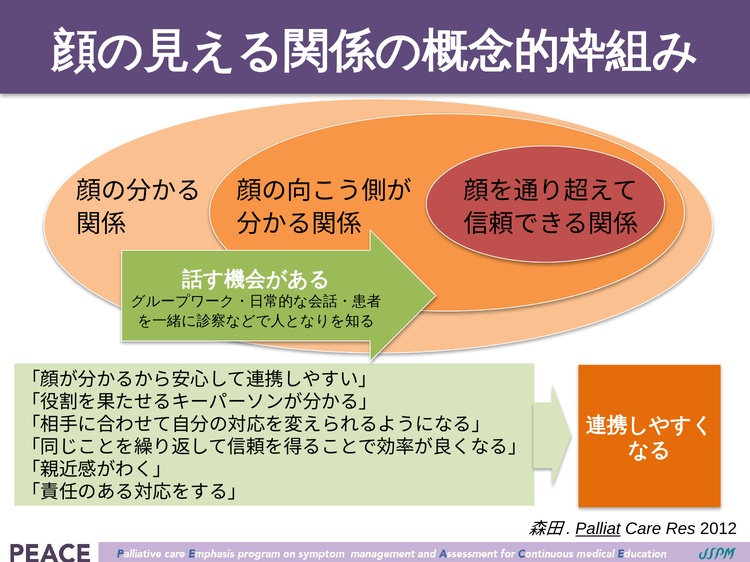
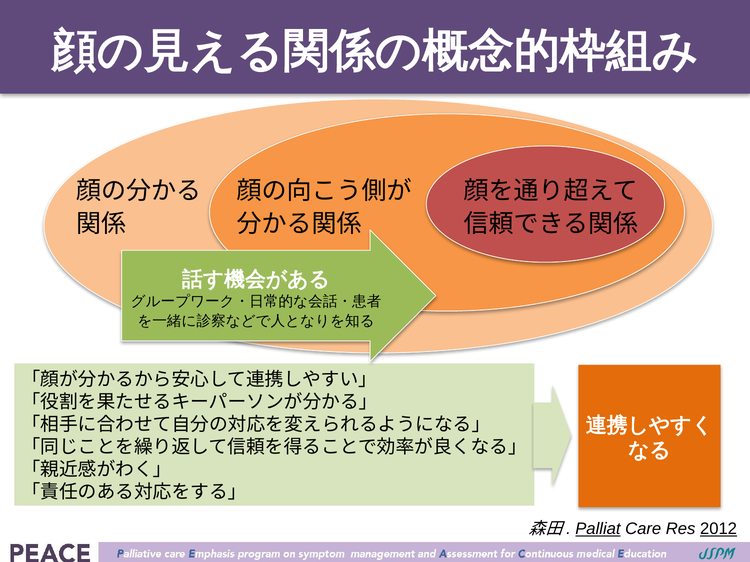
2012 underline: none -> present
